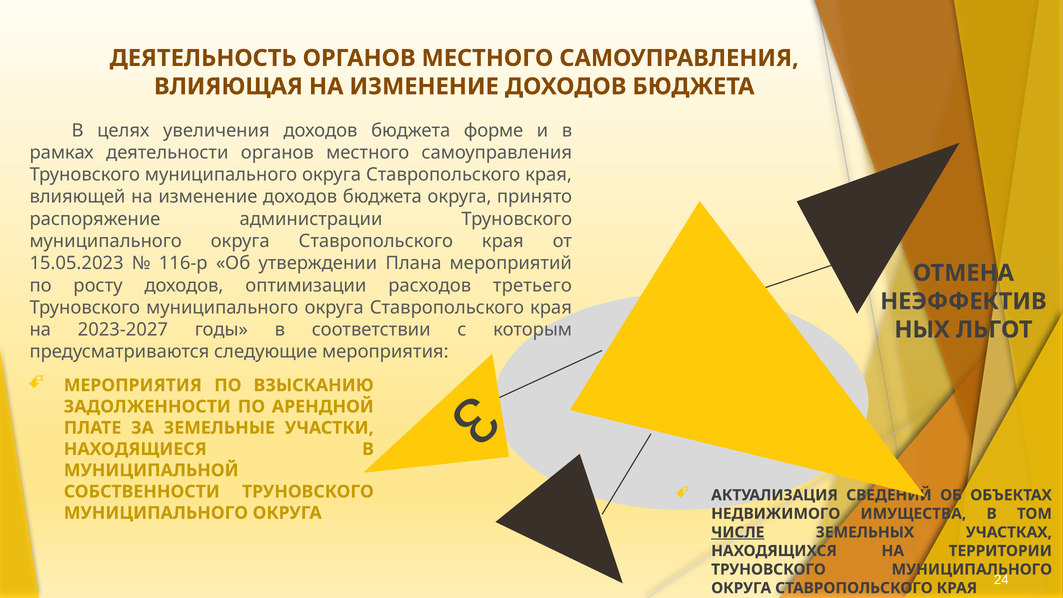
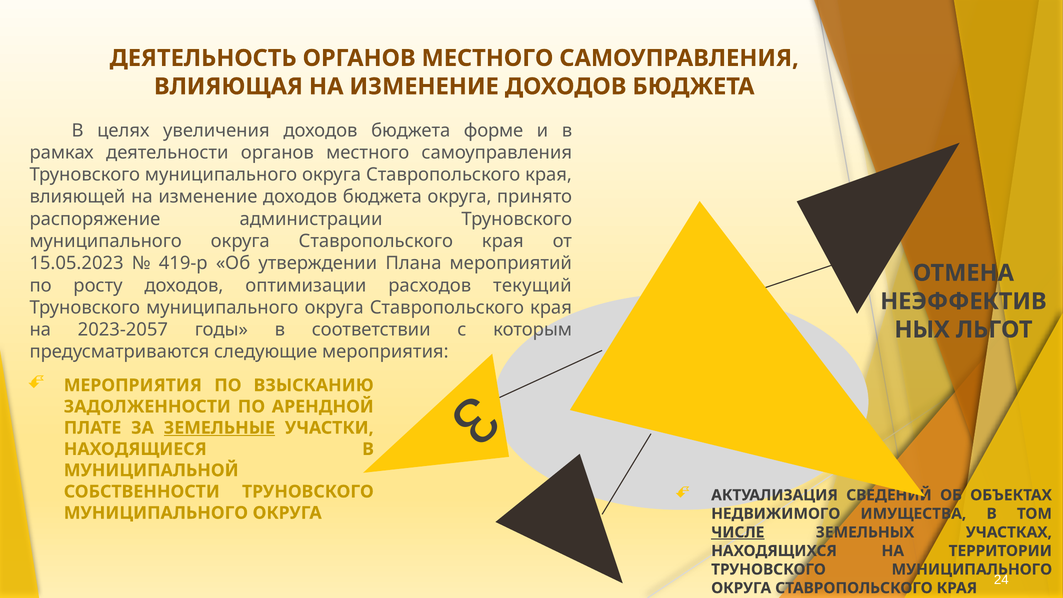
116-р: 116-р -> 419-р
третьего: третьего -> текущий
2023-2027: 2023-2027 -> 2023-2057
ЗЕМЕЛЬНЫЕ underline: none -> present
